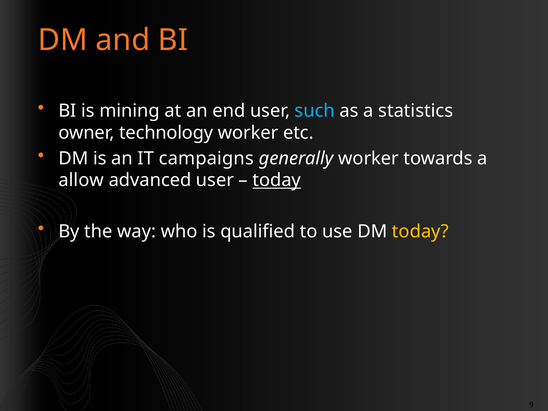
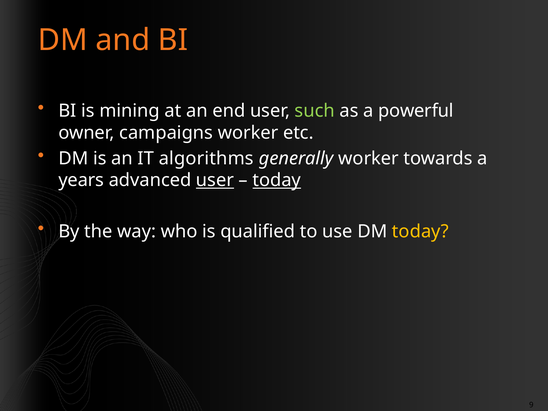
such colour: light blue -> light green
statistics: statistics -> powerful
technology: technology -> campaigns
campaigns: campaigns -> algorithms
allow: allow -> years
user at (215, 180) underline: none -> present
